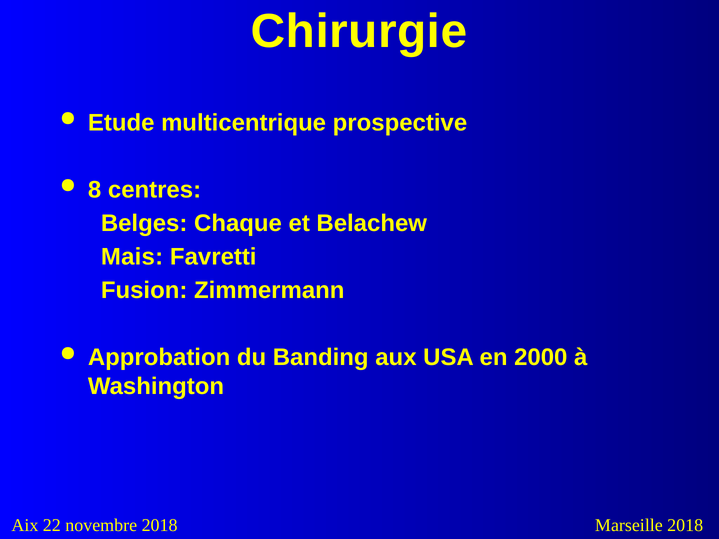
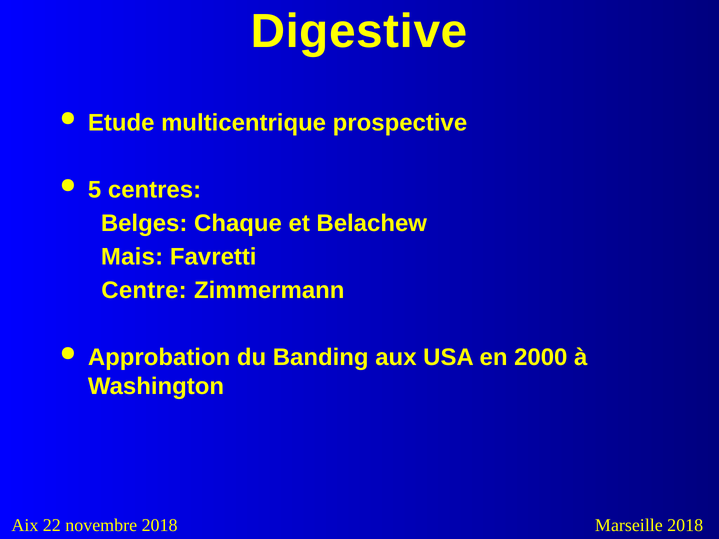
Chirurgie: Chirurgie -> Digestive
8: 8 -> 5
Fusion: Fusion -> Centre
